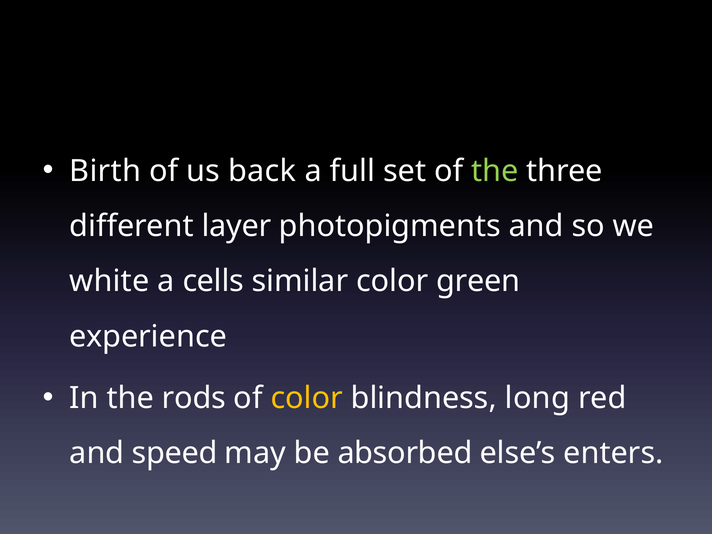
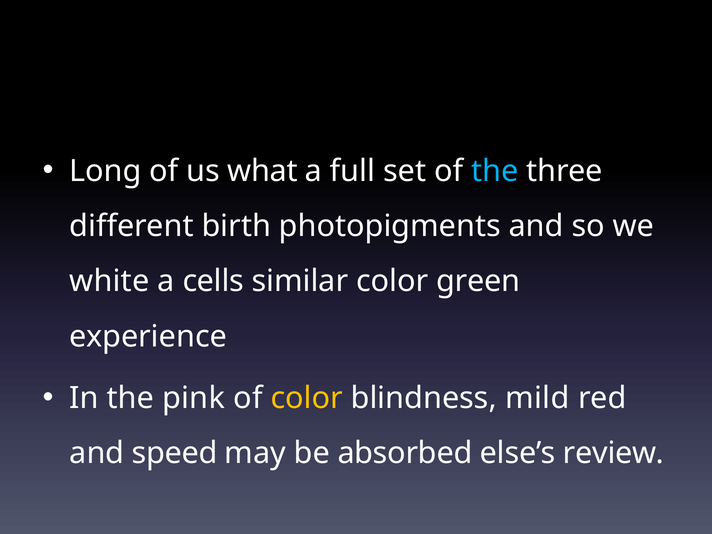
Birth: Birth -> Long
back: back -> what
the at (495, 171) colour: light green -> light blue
layer: layer -> birth
rods: rods -> pink
long: long -> mild
enters: enters -> review
